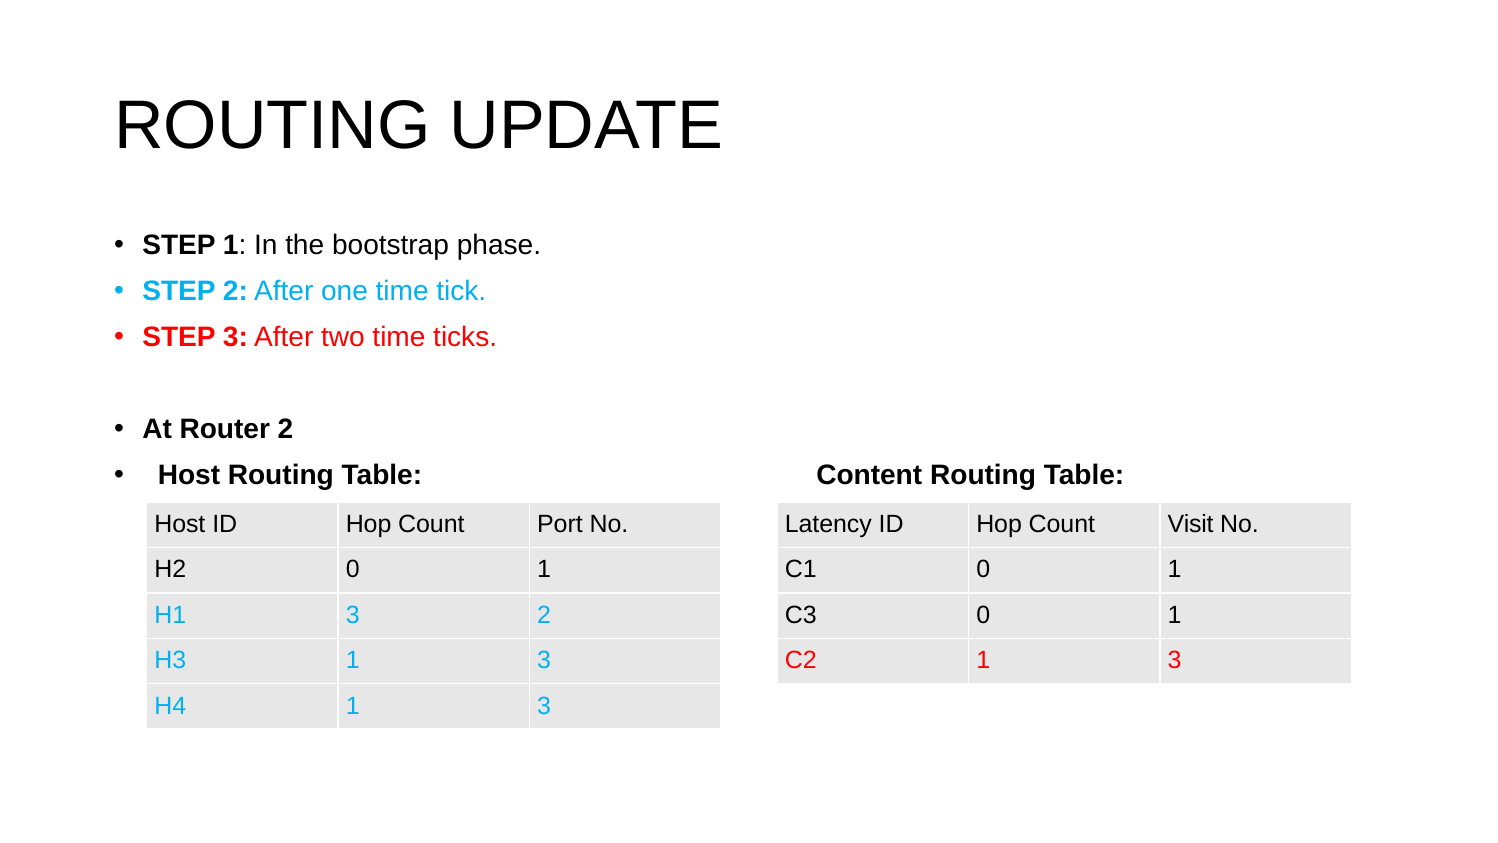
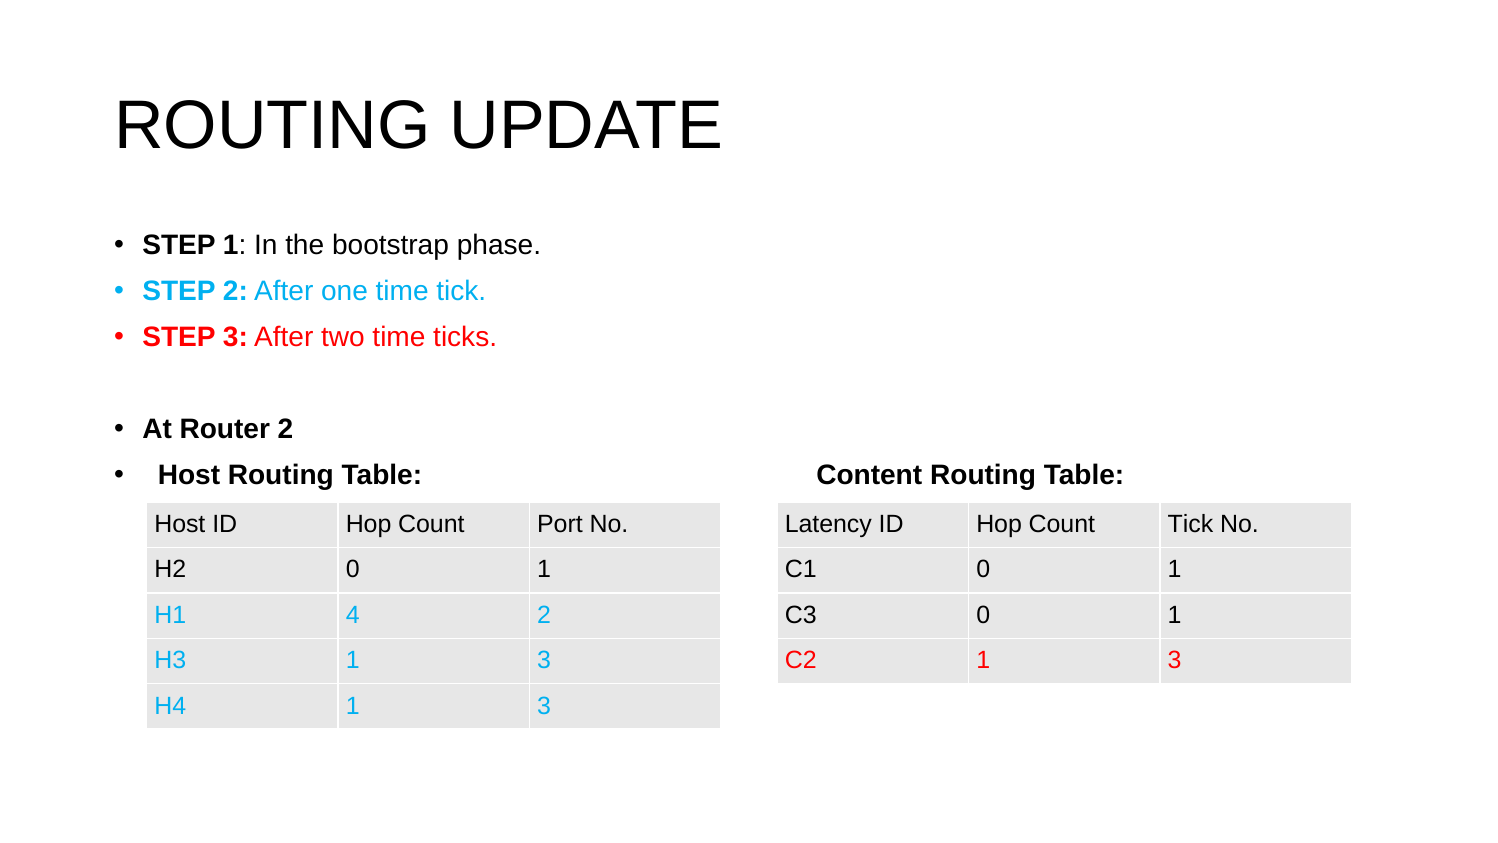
Count Visit: Visit -> Tick
H1 3: 3 -> 4
